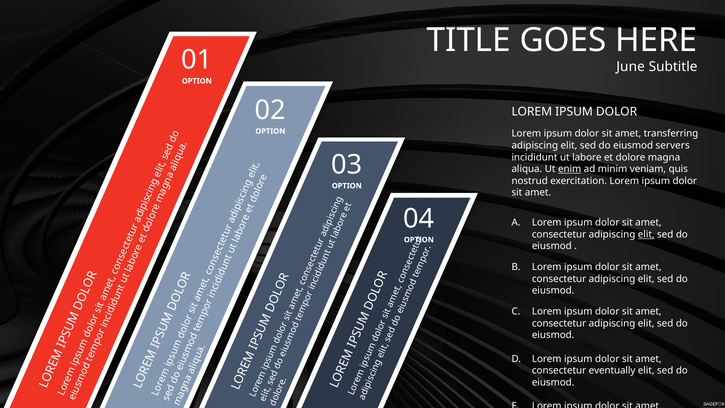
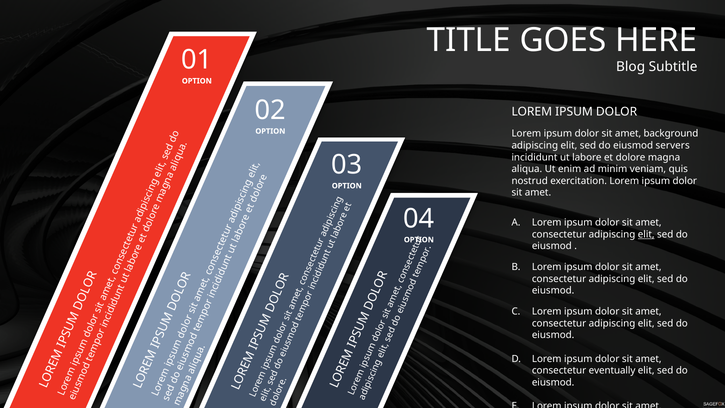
June: June -> Blog
transferring: transferring -> background
enim underline: present -> none
